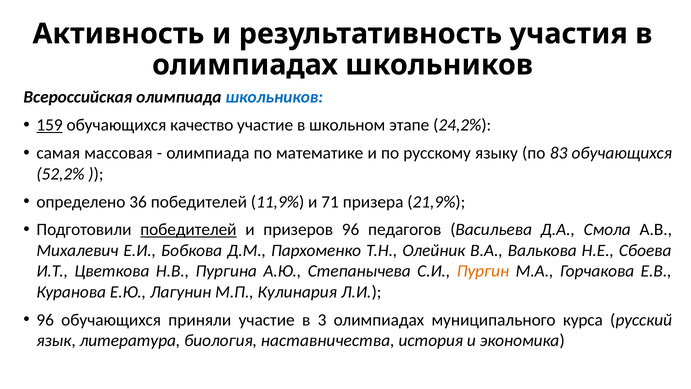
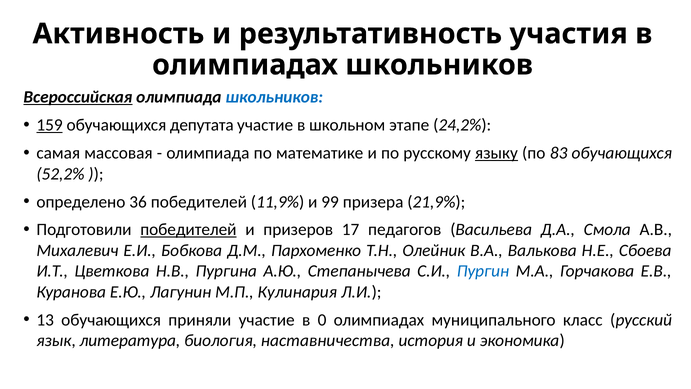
Всероссийская underline: none -> present
качество: качество -> депутата
языку underline: none -> present
71: 71 -> 99
призеров 96: 96 -> 17
Пургин colour: orange -> blue
96 at (45, 320): 96 -> 13
3: 3 -> 0
курса: курса -> класс
